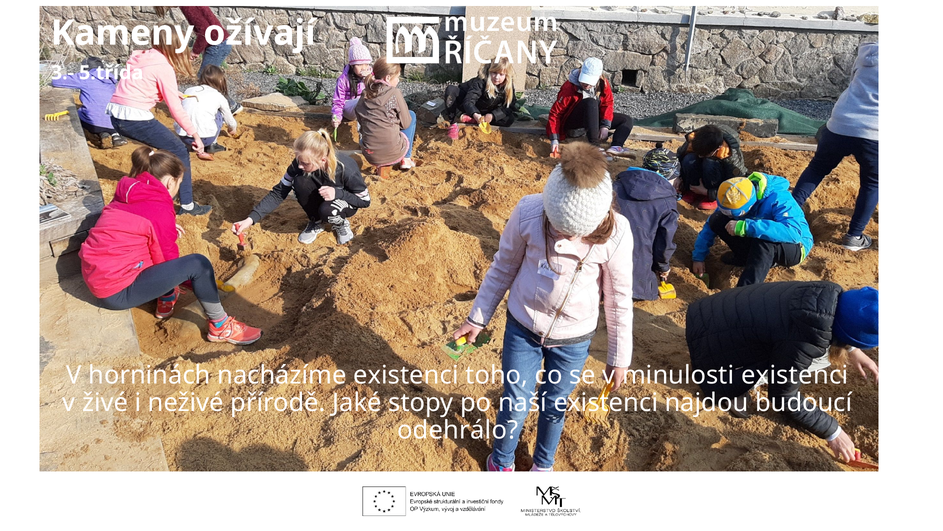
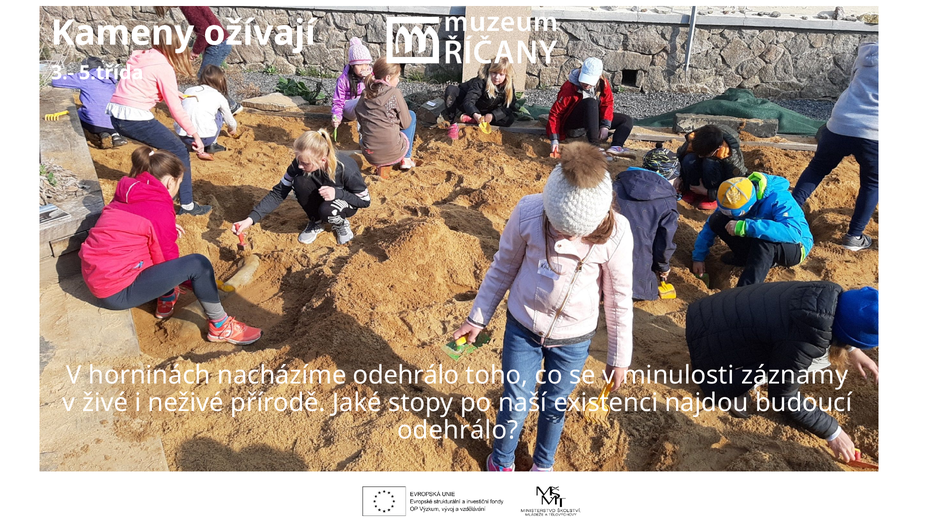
nacházíme existenci: existenci -> odehrálo
minulosti existenci: existenci -> záznamy
